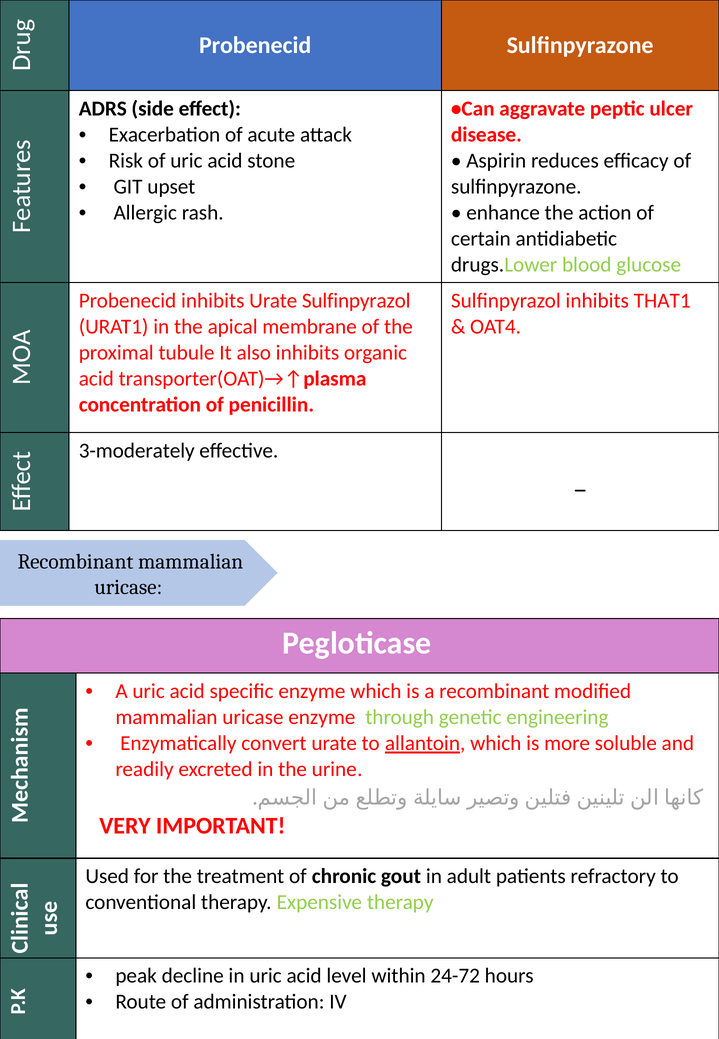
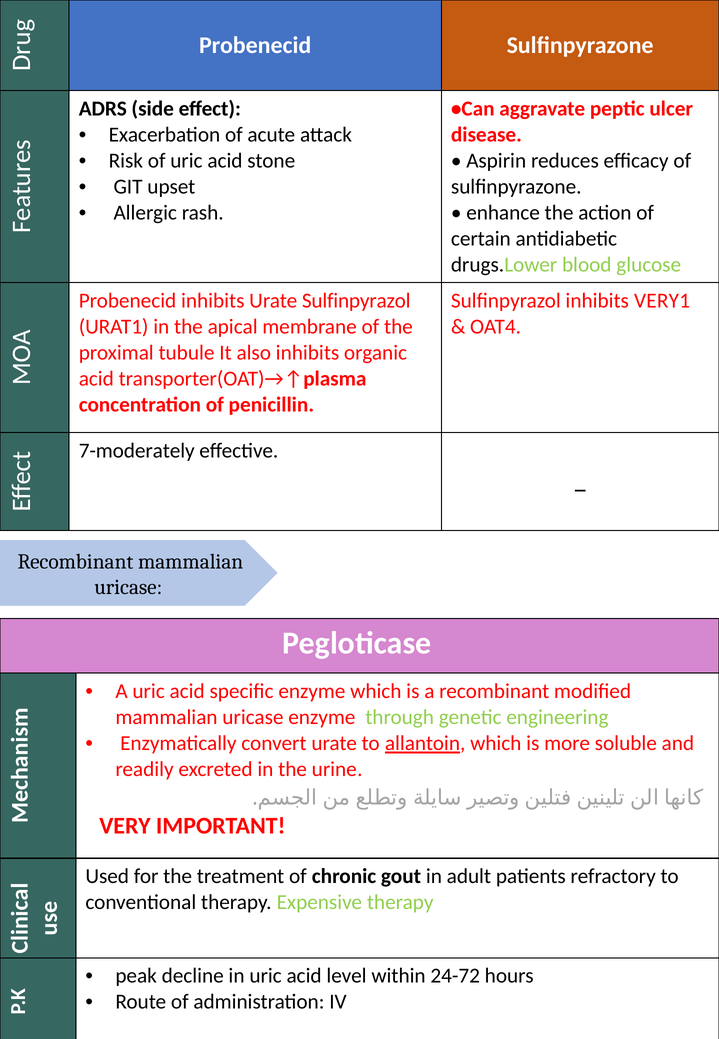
THAT1: THAT1 -> VERY1
3-moderately: 3-moderately -> 7-moderately
